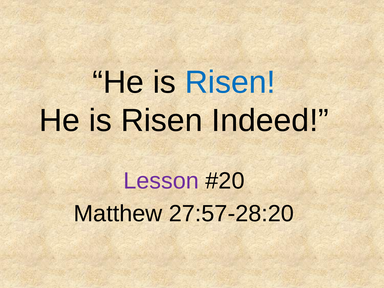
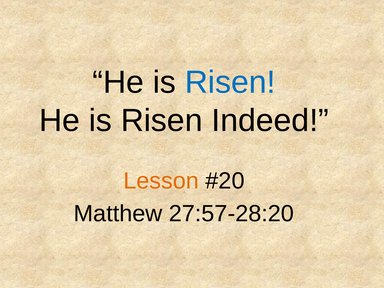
Lesson colour: purple -> orange
